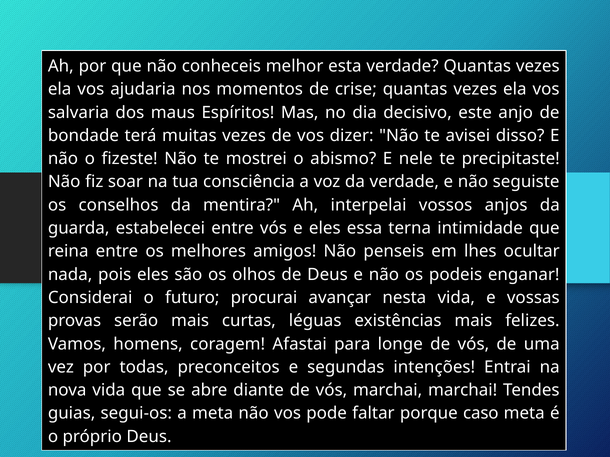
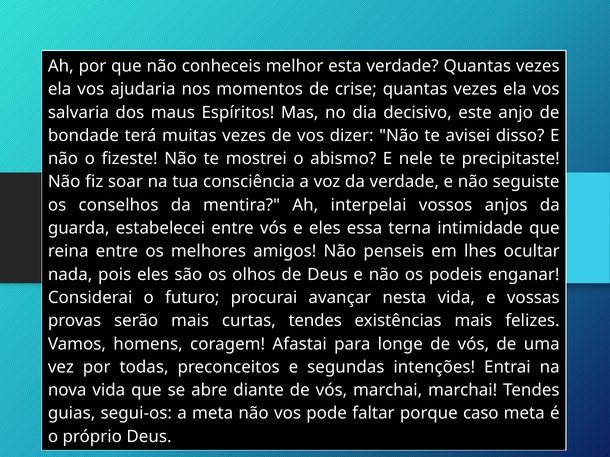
curtas léguas: léguas -> tendes
